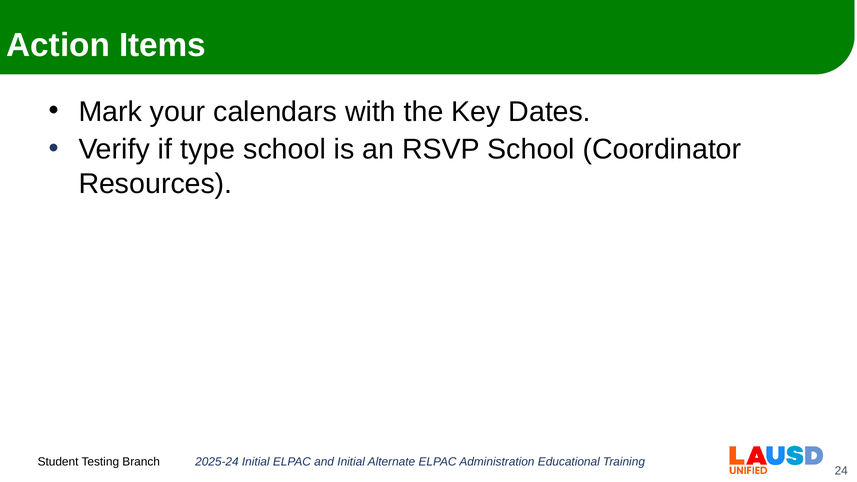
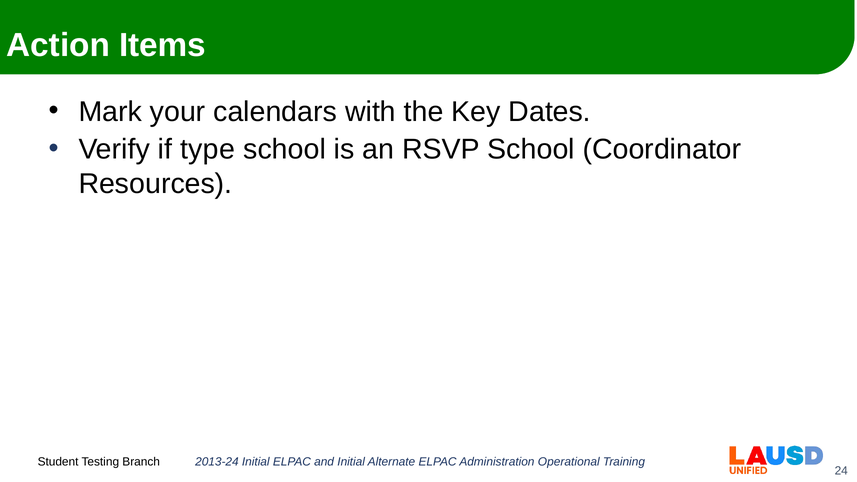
2025-24: 2025-24 -> 2013-24
Educational: Educational -> Operational
